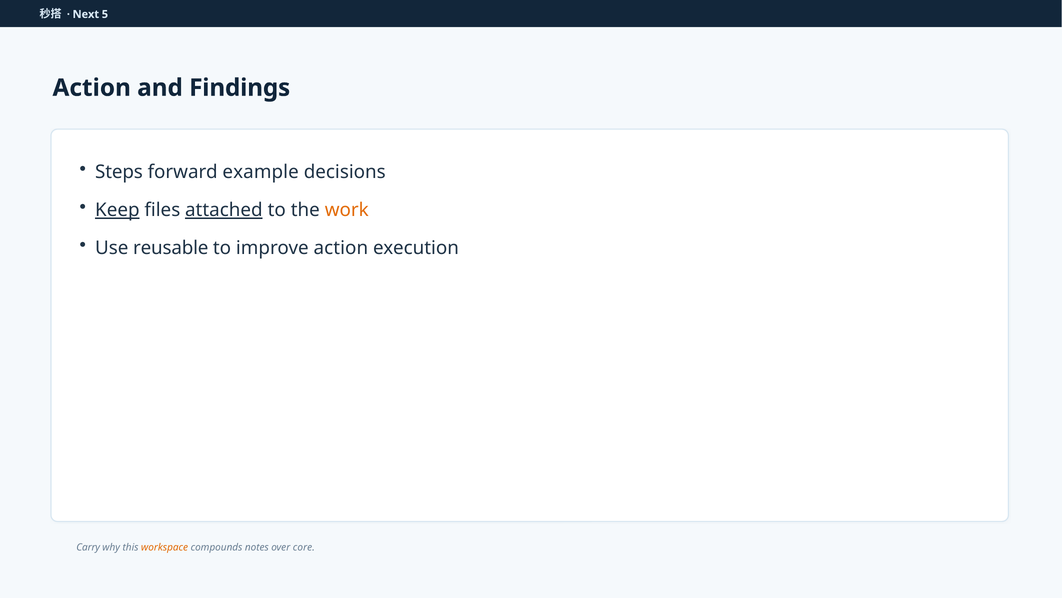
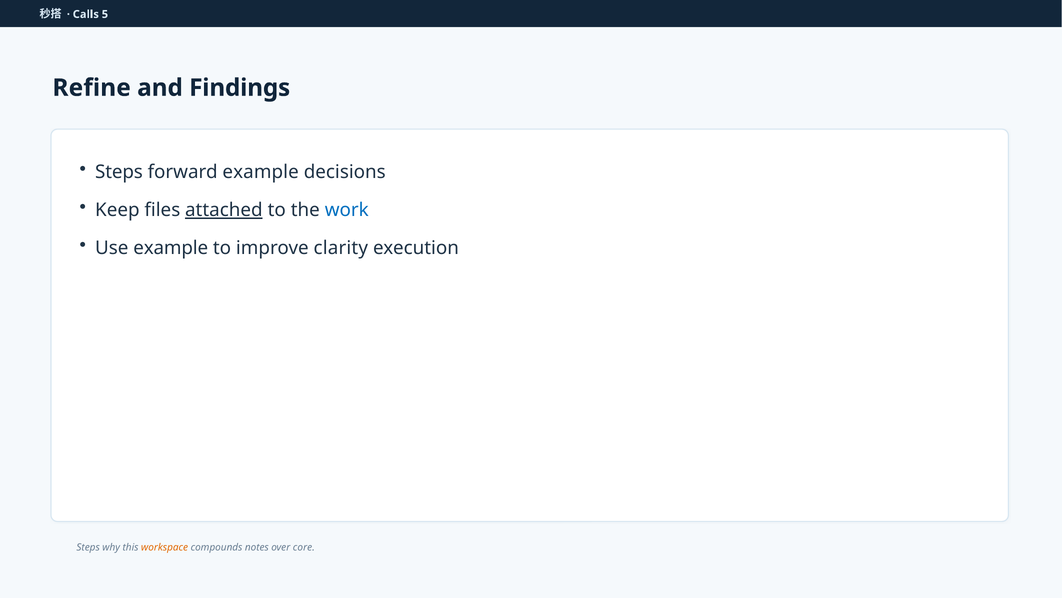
Next: Next -> Calls
Action at (92, 88): Action -> Refine
Keep underline: present -> none
work colour: orange -> blue
Use reusable: reusable -> example
improve action: action -> clarity
Carry at (88, 547): Carry -> Steps
